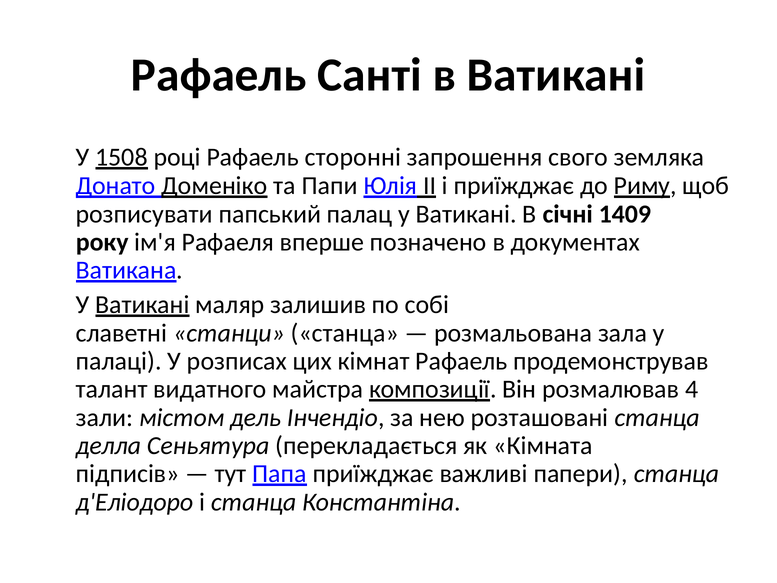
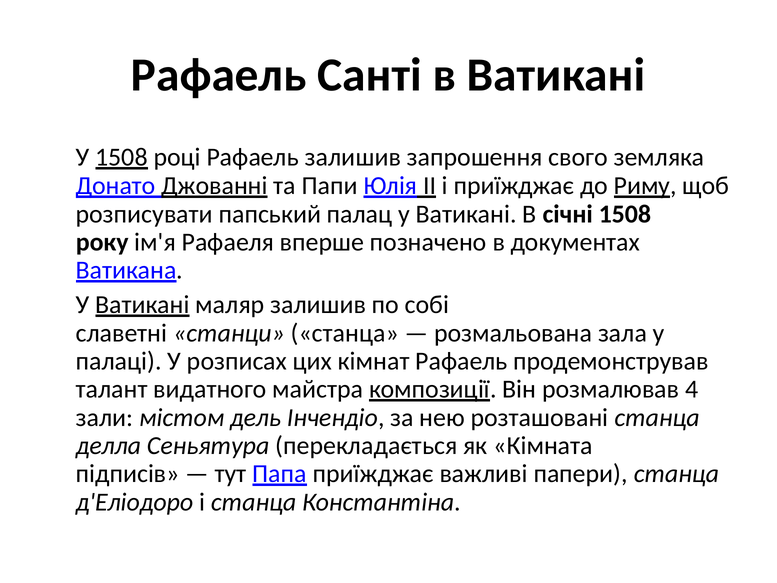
Рафаель сторонні: сторонні -> залишив
Доменіко: Доменіко -> Джованні
січні 1409: 1409 -> 1508
